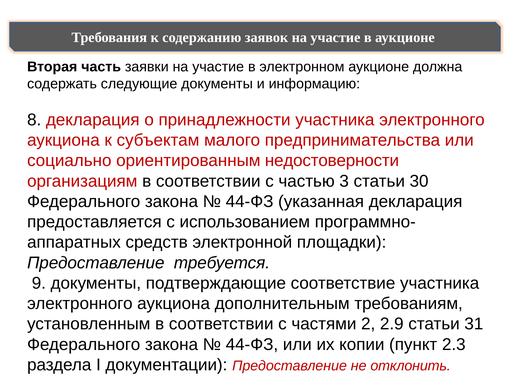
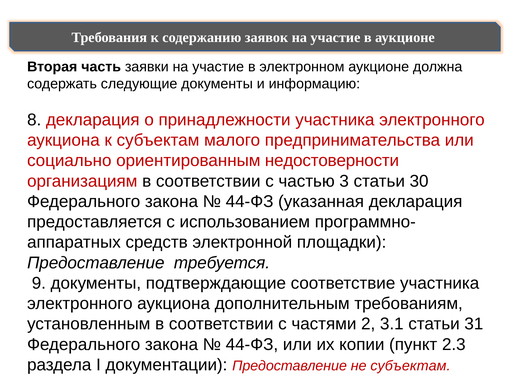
2.9: 2.9 -> 3.1
не отклонить: отклонить -> субъектам
